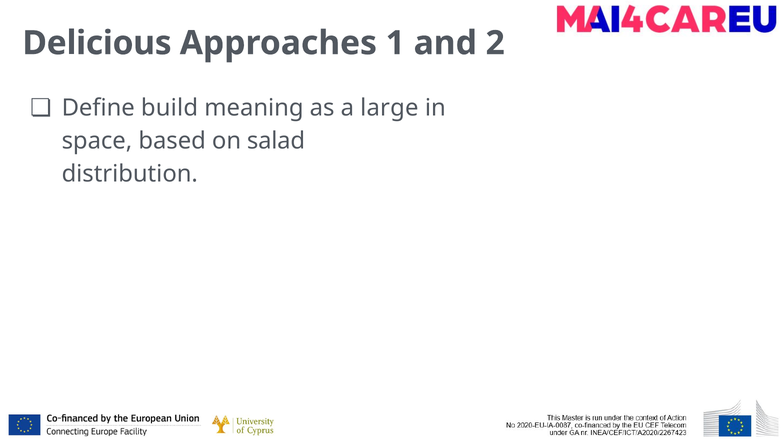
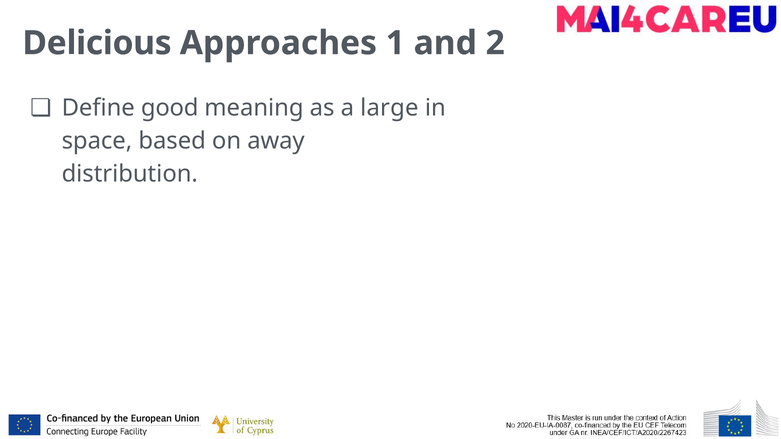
build: build -> good
salad: salad -> away
